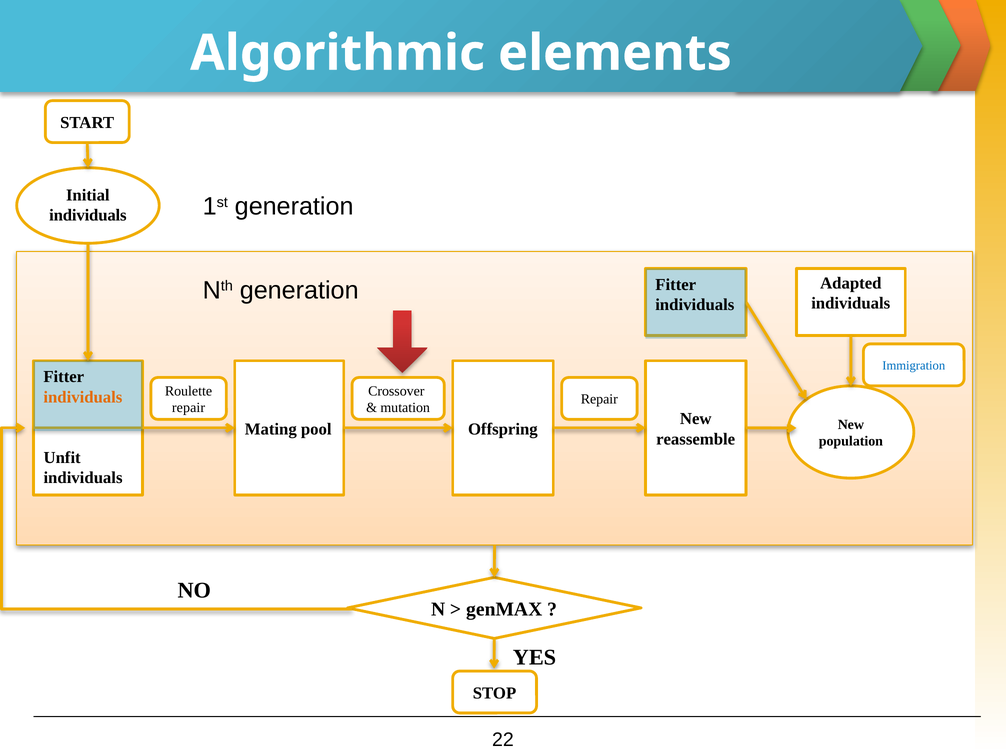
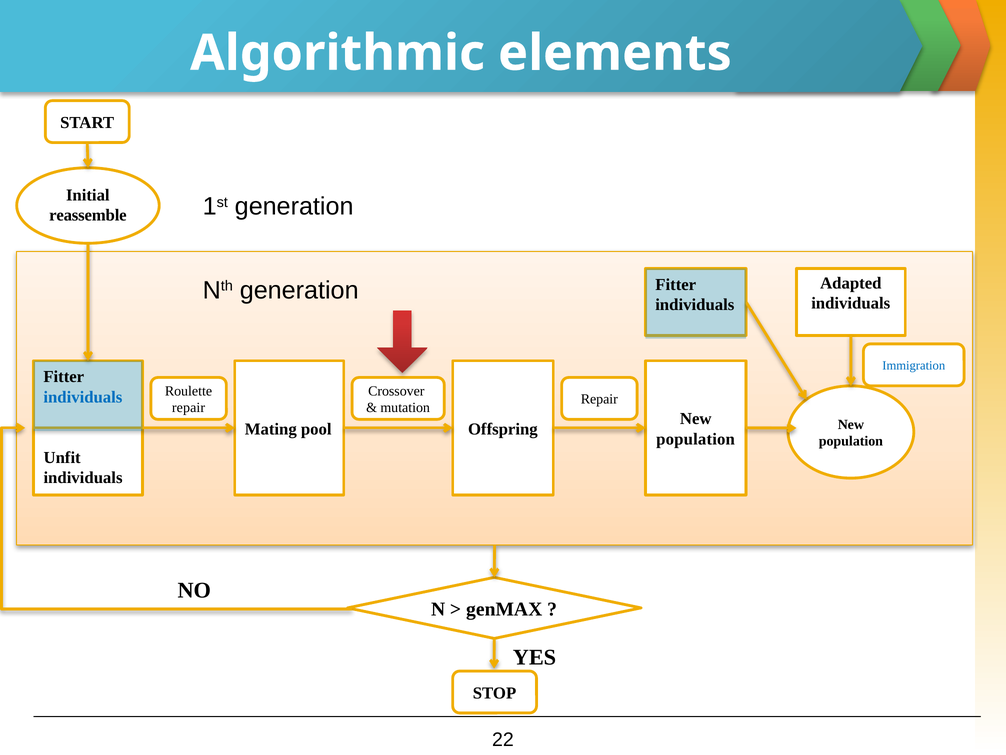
individuals at (88, 215): individuals -> reassemble
individuals at (83, 397) colour: orange -> blue
reassemble at (696, 439): reassemble -> population
